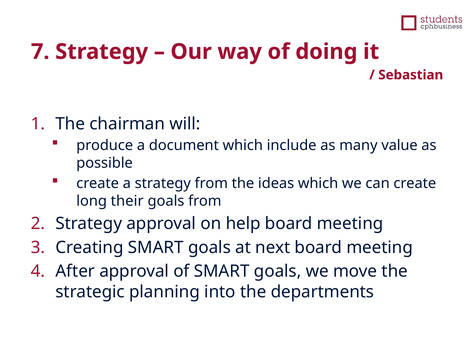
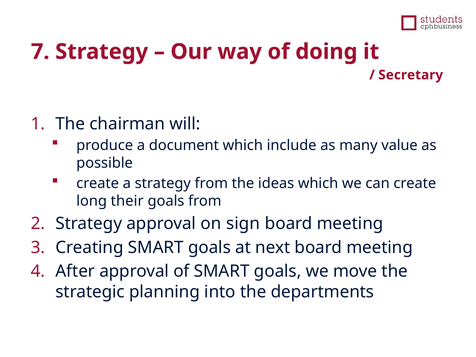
Sebastian: Sebastian -> Secretary
help: help -> sign
